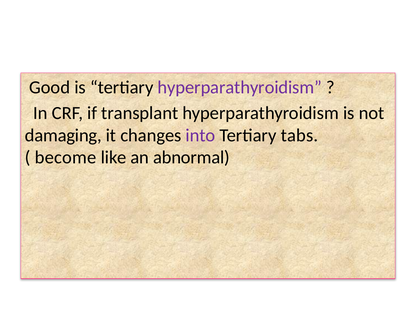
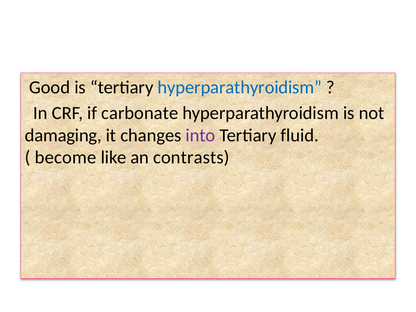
hyperparathyroidism at (240, 87) colour: purple -> blue
transplant: transplant -> carbonate
tabs: tabs -> fluid
abnormal: abnormal -> contrasts
